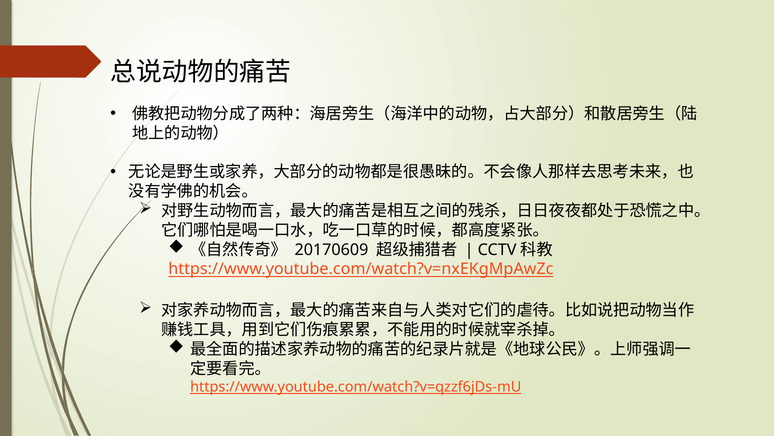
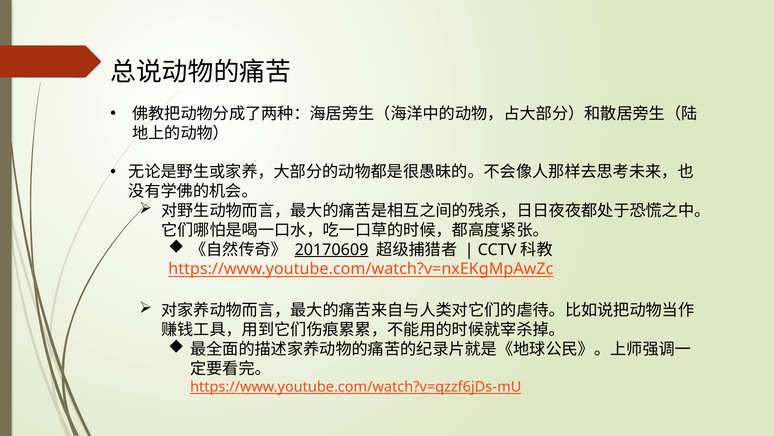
20170609 underline: none -> present
